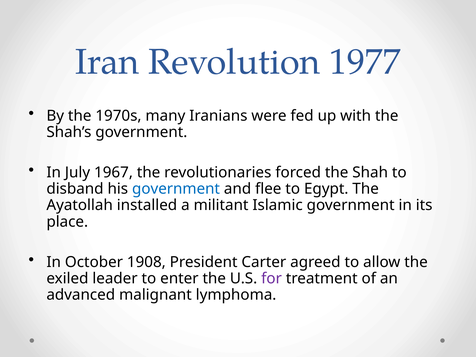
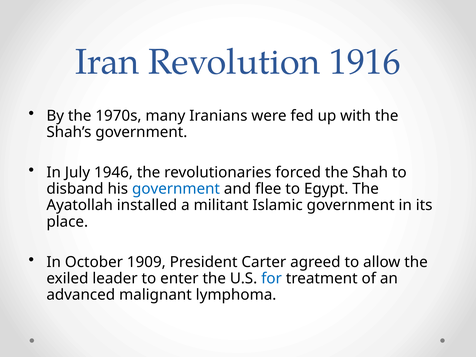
1977: 1977 -> 1916
1967: 1967 -> 1946
1908: 1908 -> 1909
for colour: purple -> blue
